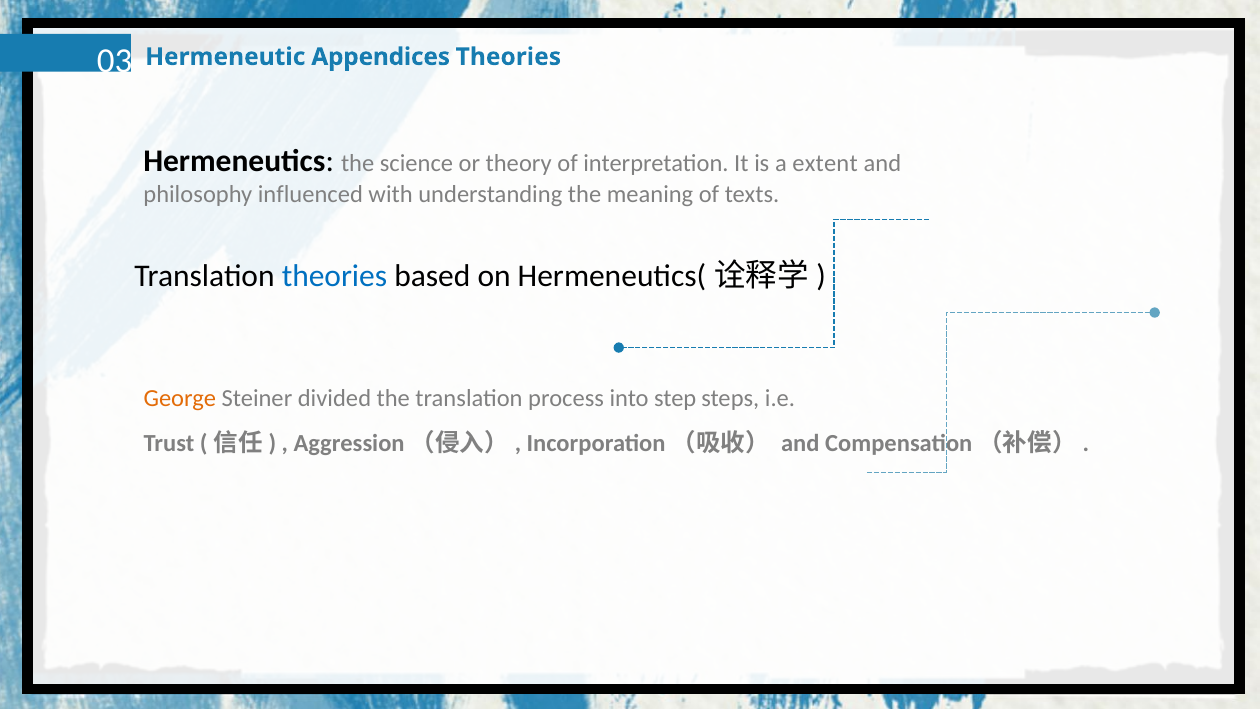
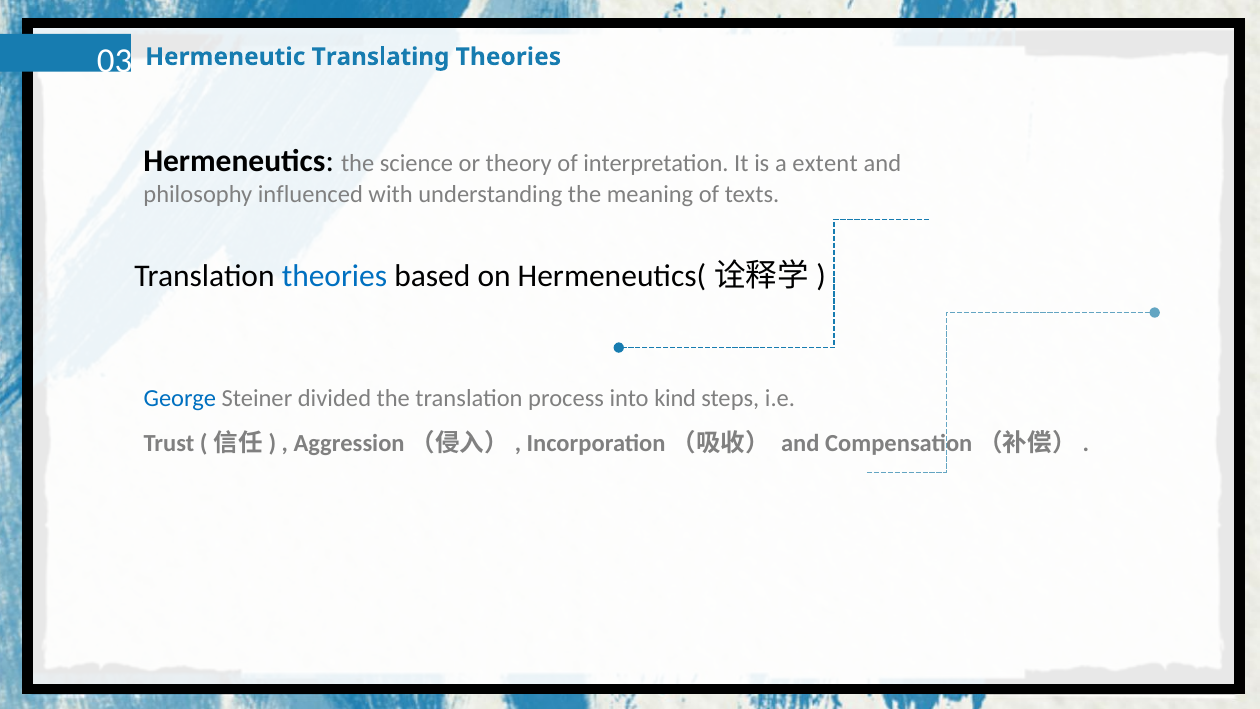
Appendices: Appendices -> Translating
George colour: orange -> blue
step: step -> kind
